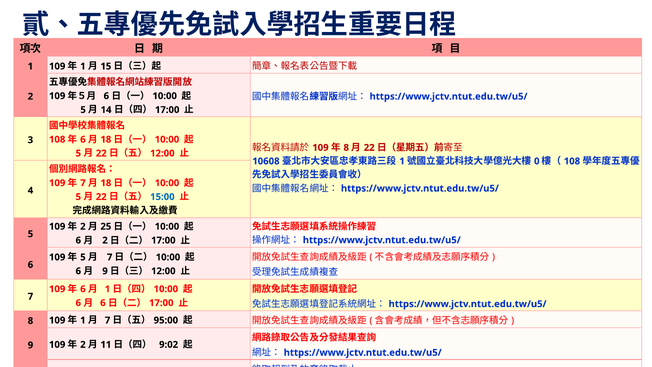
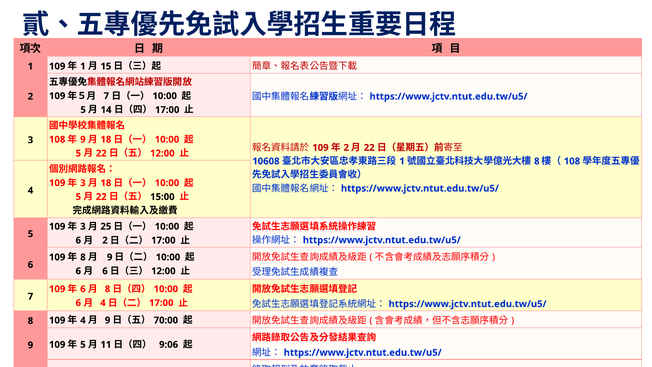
6 at (106, 96): 6 -> 7
6 at (83, 139): 6 -> 9
8 at (346, 148): 8 -> 2
0 at (537, 161): 0 -> 8
7 at (83, 183): 7 -> 3
15:00 at (162, 197) colour: blue -> black
2 at (83, 226): 2 -> 3
5 at (83, 257): 5 -> 8
7 at (110, 257): 7 -> 9
9 at (105, 271): 9 -> 6
1 at (108, 289): 1 -> 8
6 at (103, 303): 6 -> 4
1 at (83, 320): 1 -> 4
7 at (108, 320): 7 -> 9
95:00: 95:00 -> 70:00
2 at (83, 344): 2 -> 5
9:02: 9:02 -> 9:06
